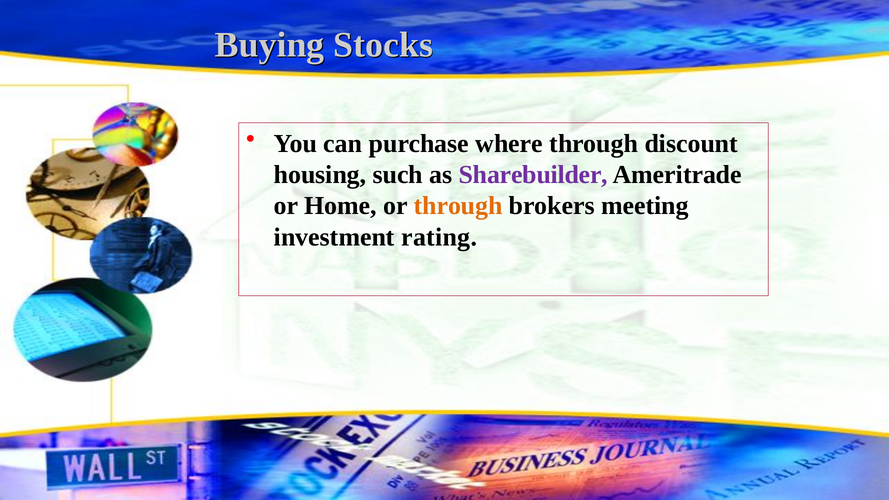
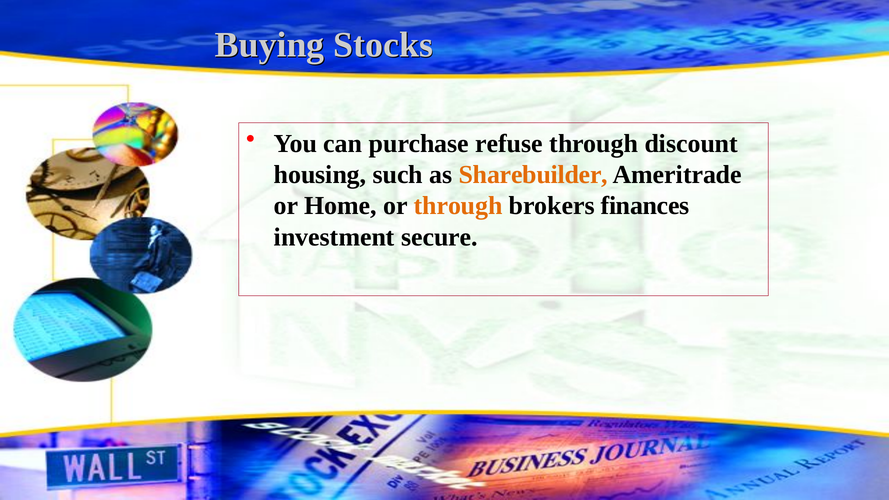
where: where -> refuse
Sharebuilder colour: purple -> orange
meeting: meeting -> finances
rating: rating -> secure
